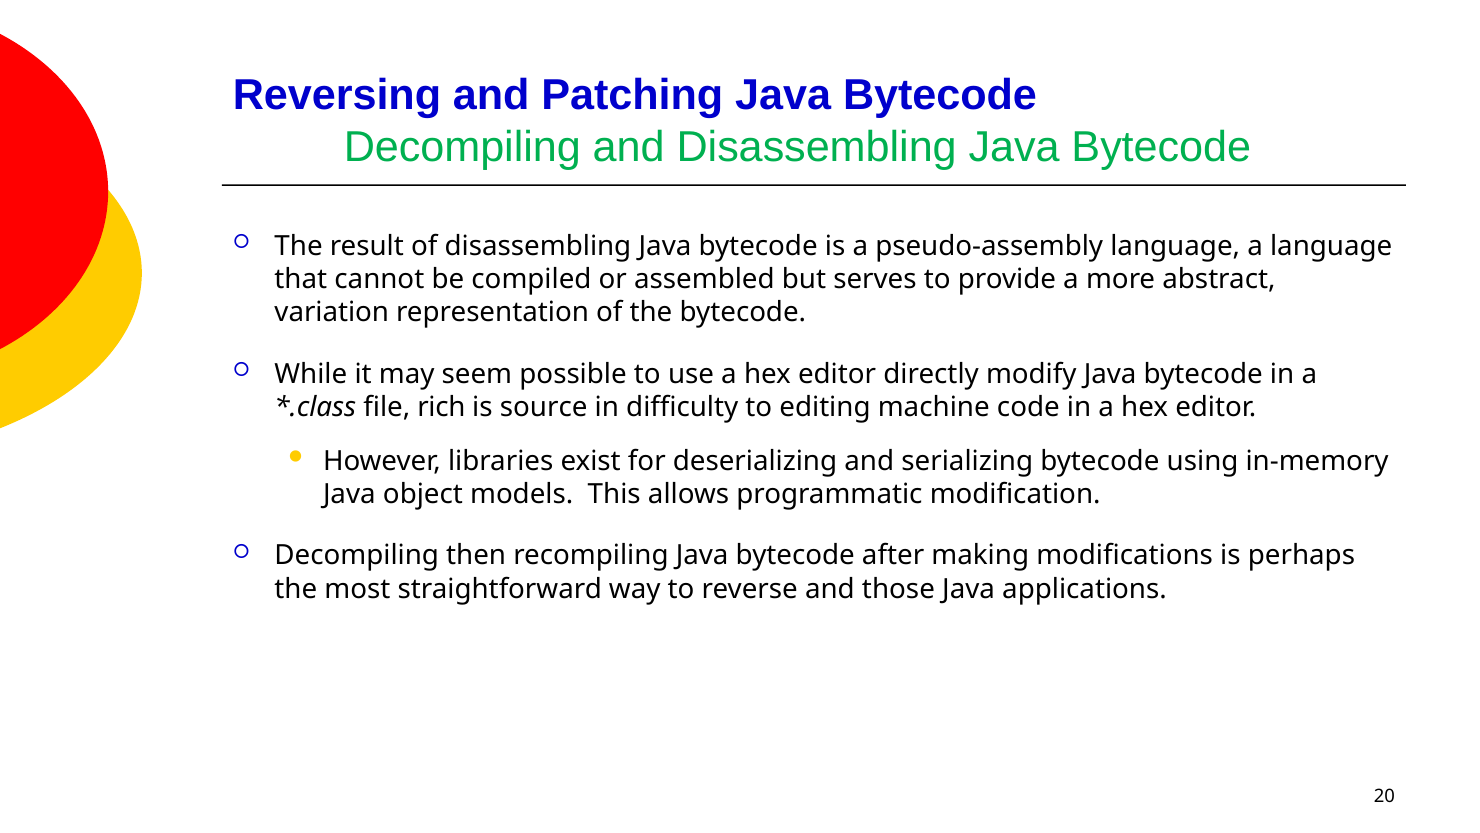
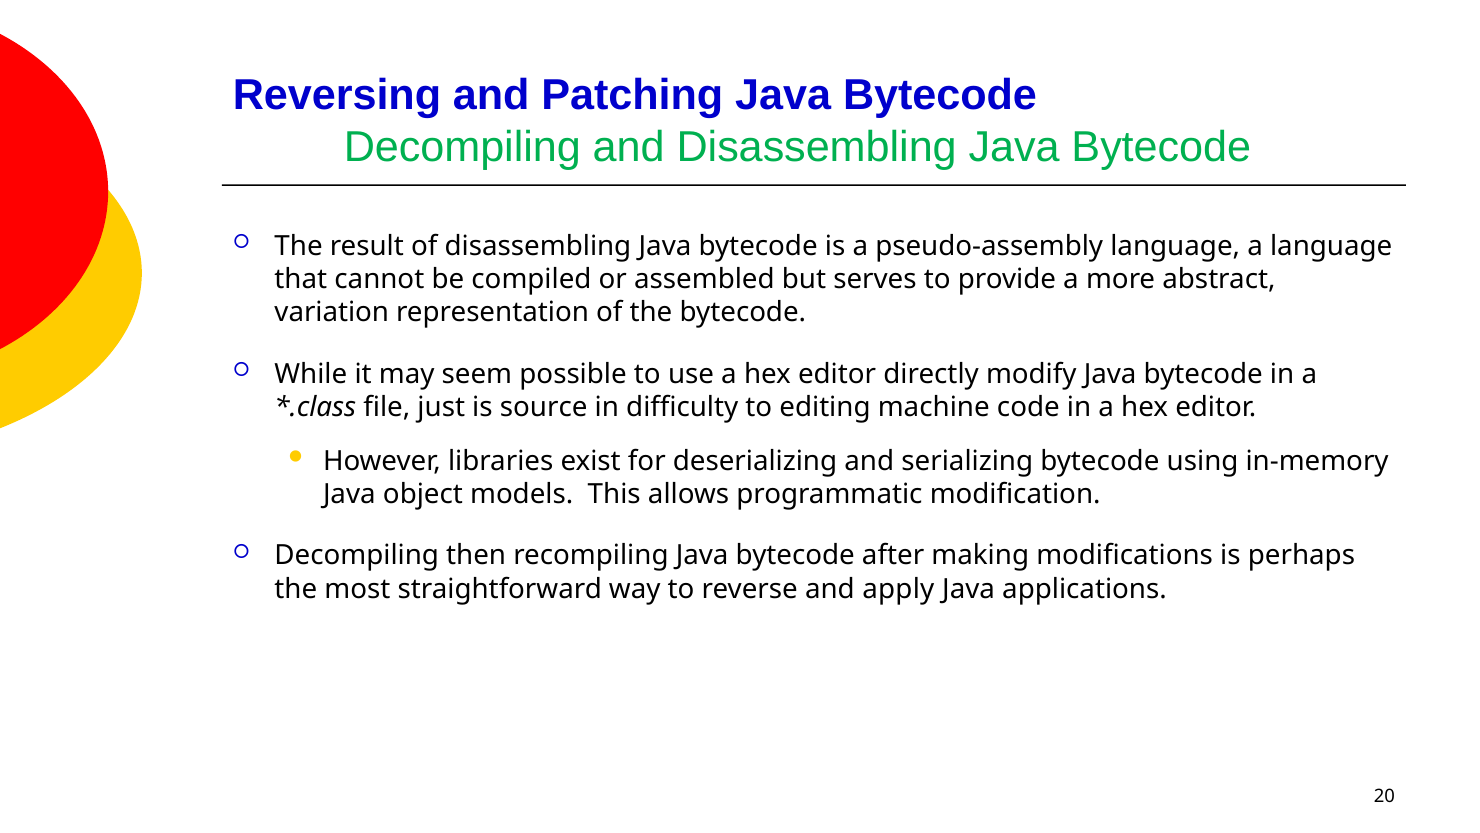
rich: rich -> just
those: those -> apply
